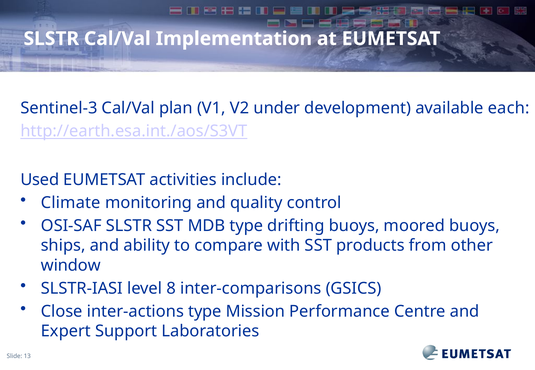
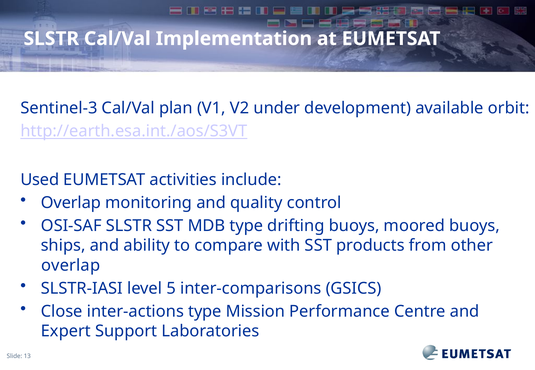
each: each -> orbit
Climate at (71, 203): Climate -> Overlap
window at (71, 266): window -> overlap
8: 8 -> 5
